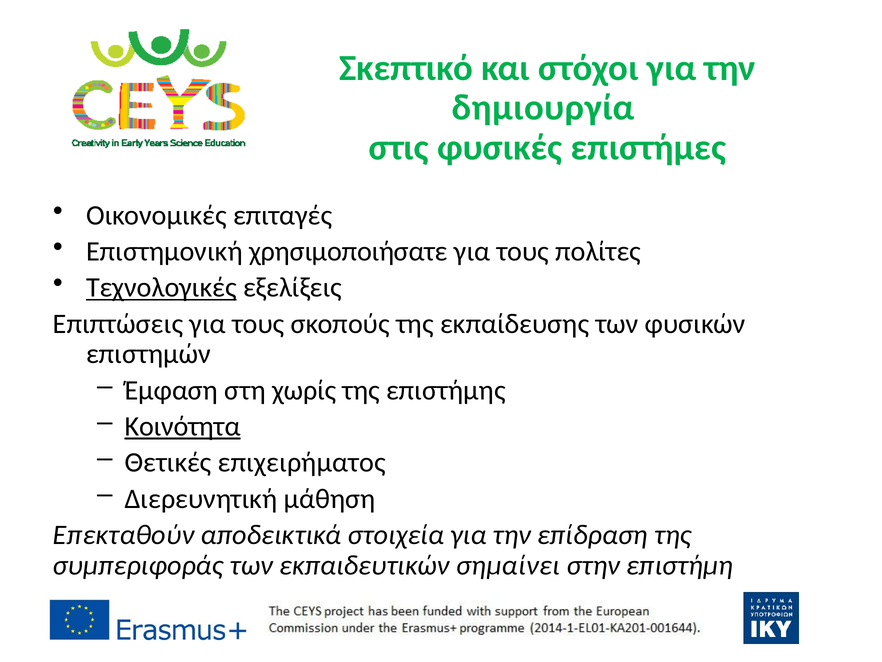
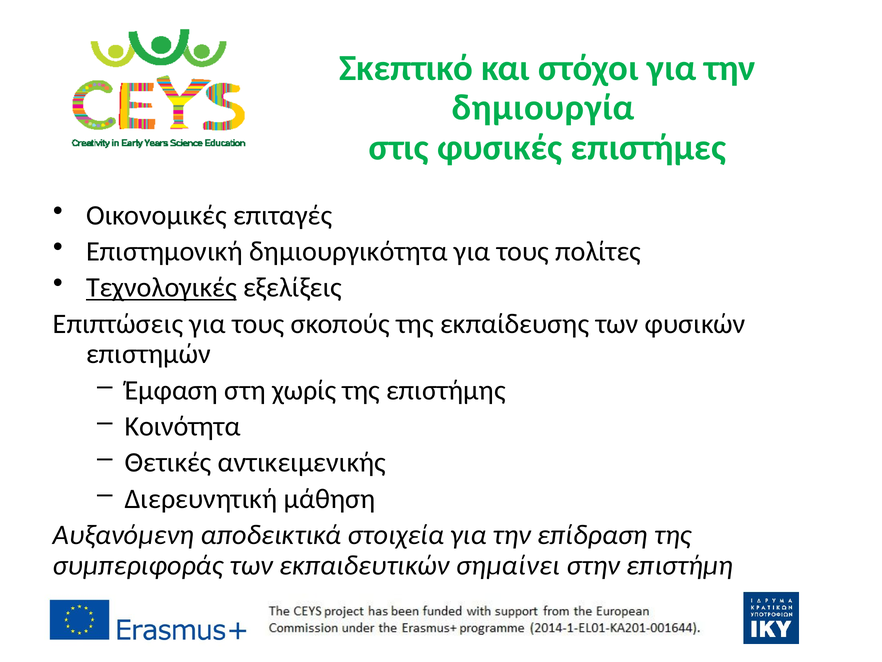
χρησιμοποιήσατε: χρησιμοποιήσατε -> δημιουργικότητα
Κοινότητα underline: present -> none
επιχειρήματος: επιχειρήματος -> αντικειμενικής
Επεκταθούν: Επεκταθούν -> Αυξανόμενη
